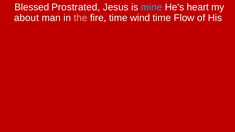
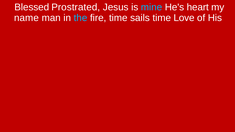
about: about -> name
the colour: pink -> light blue
wind: wind -> sails
Flow: Flow -> Love
